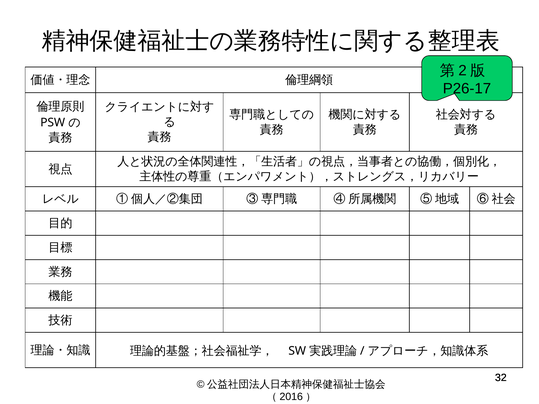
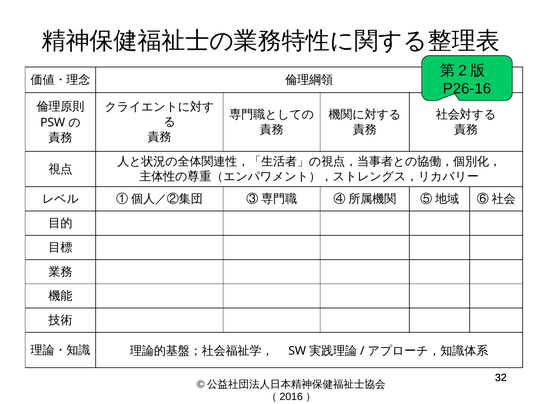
P26-17: P26-17 -> P26-16
